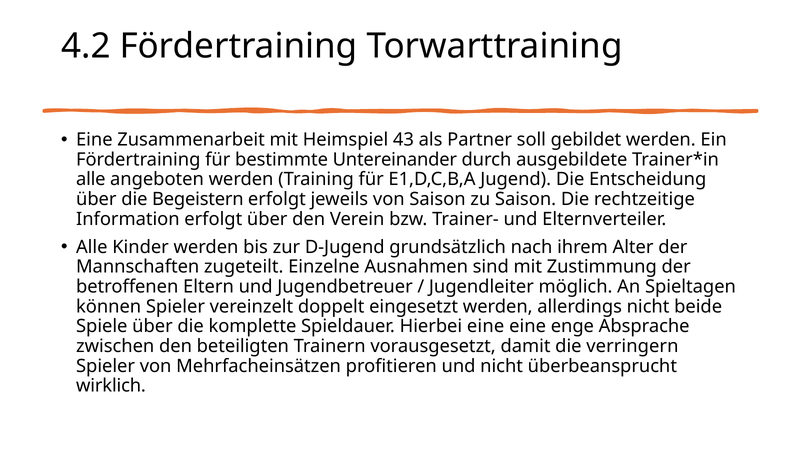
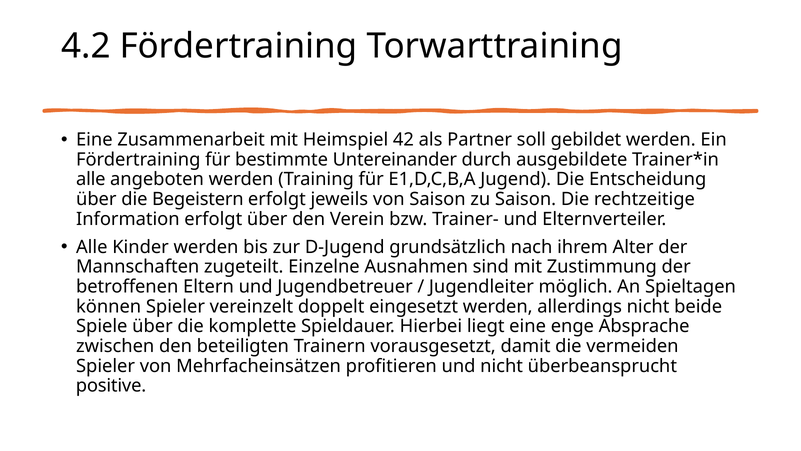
43: 43 -> 42
Hierbei eine: eine -> liegt
verringern: verringern -> vermeiden
wirklich: wirklich -> positive
